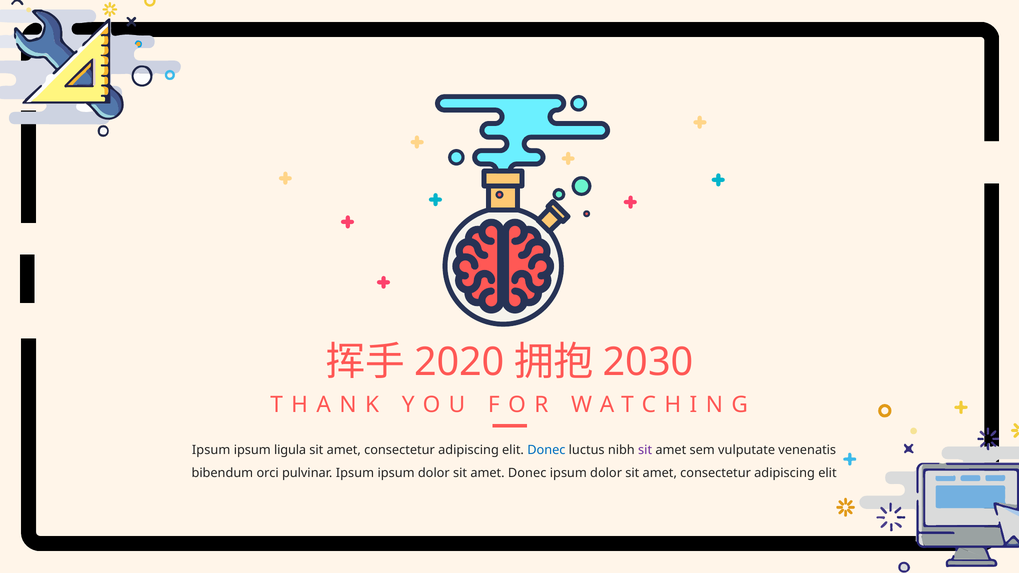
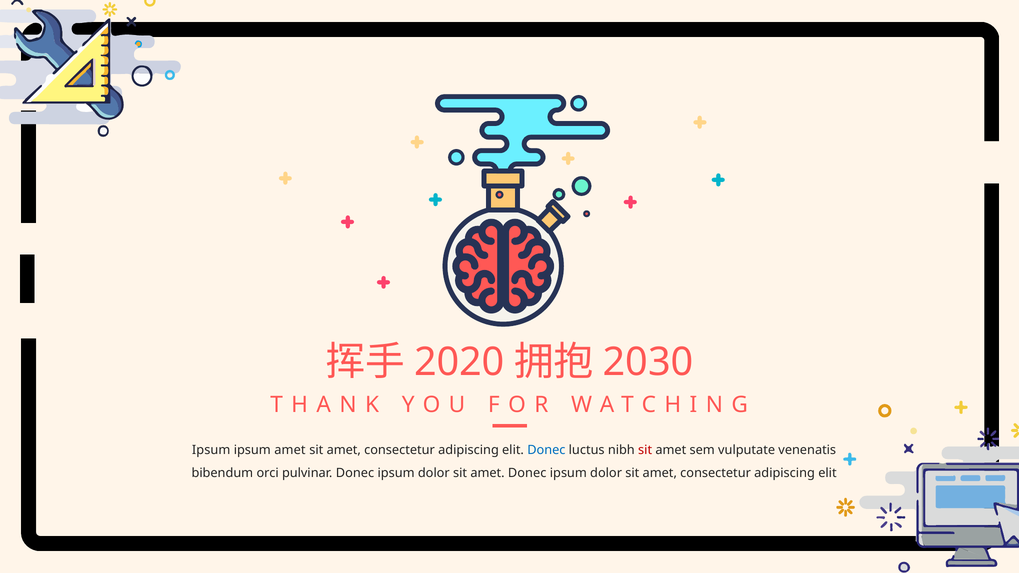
ipsum ligula: ligula -> amet
sit at (645, 450) colour: purple -> red
pulvinar Ipsum: Ipsum -> Donec
